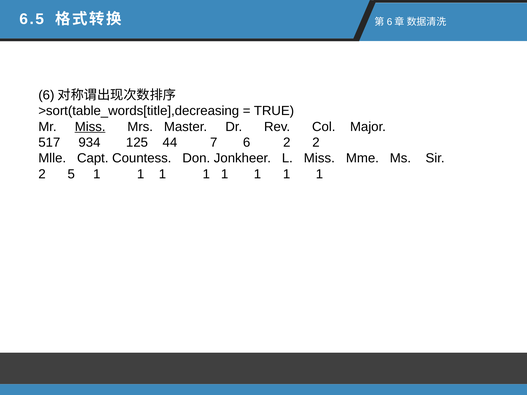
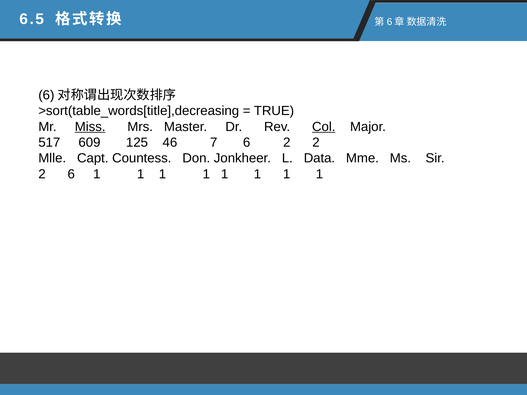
Col underline: none -> present
934: 934 -> 609
44: 44 -> 46
L Miss: Miss -> Data
2 5: 5 -> 6
